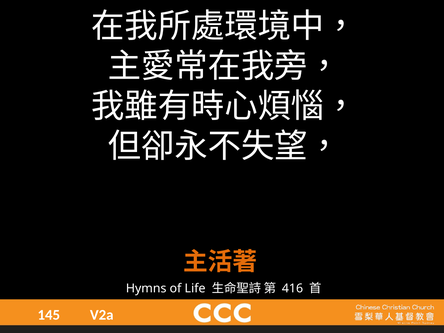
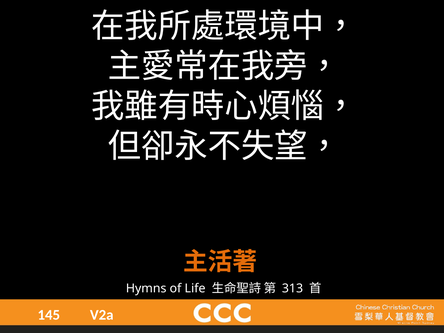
416: 416 -> 313
